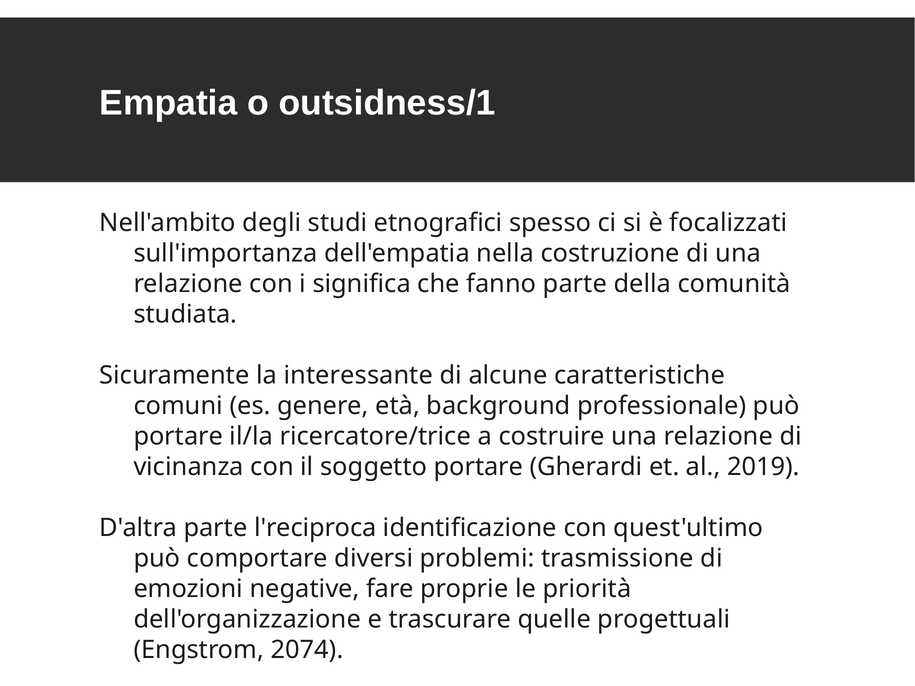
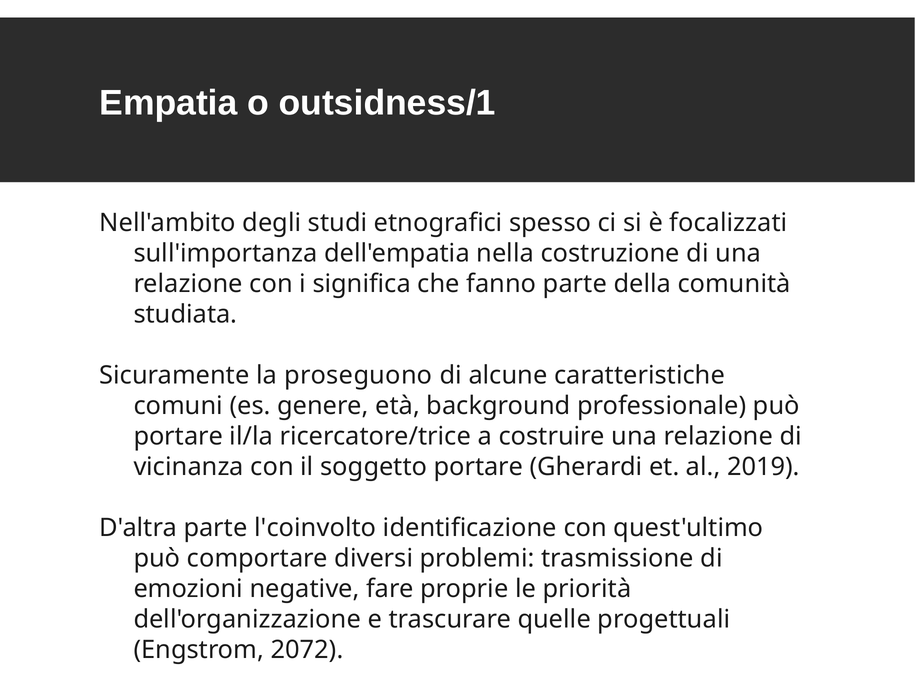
interessante: interessante -> proseguono
l'reciproca: l'reciproca -> l'coinvolto
2074: 2074 -> 2072
